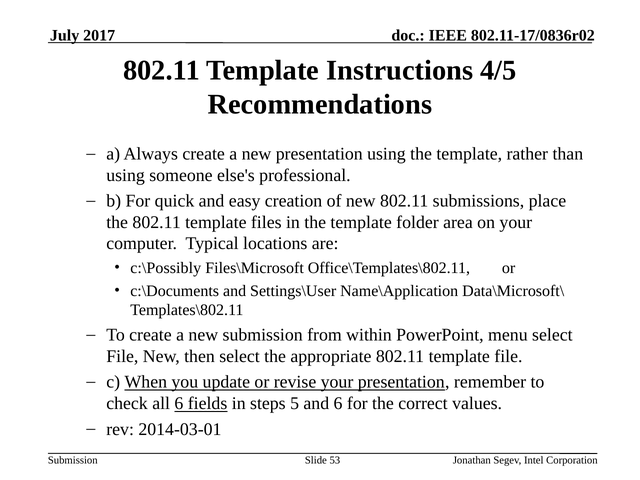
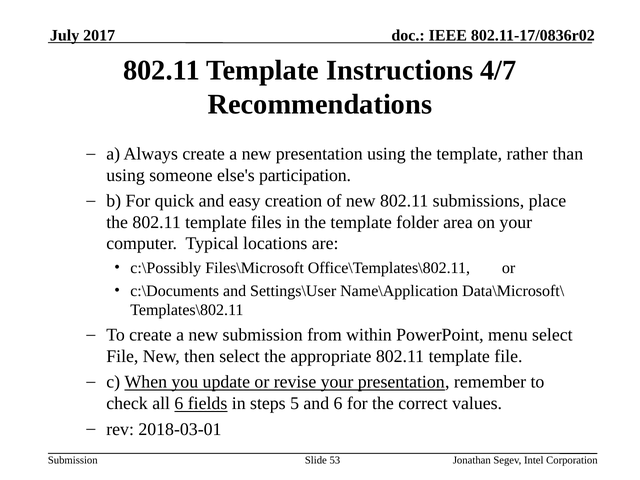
4/5: 4/5 -> 4/7
professional: professional -> participation
2014-03-01: 2014-03-01 -> 2018-03-01
